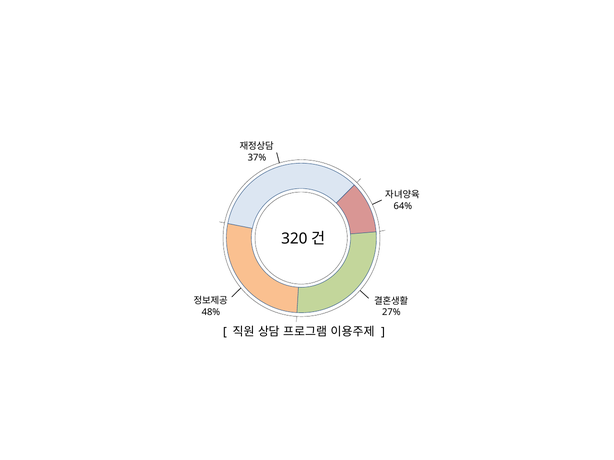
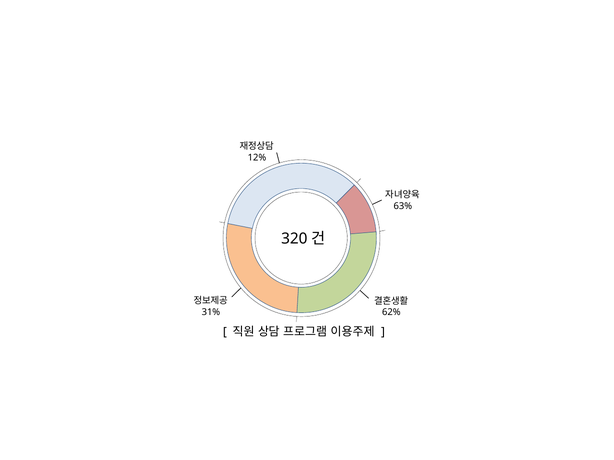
37%: 37% -> 12%
64%: 64% -> 63%
48%: 48% -> 31%
27%: 27% -> 62%
